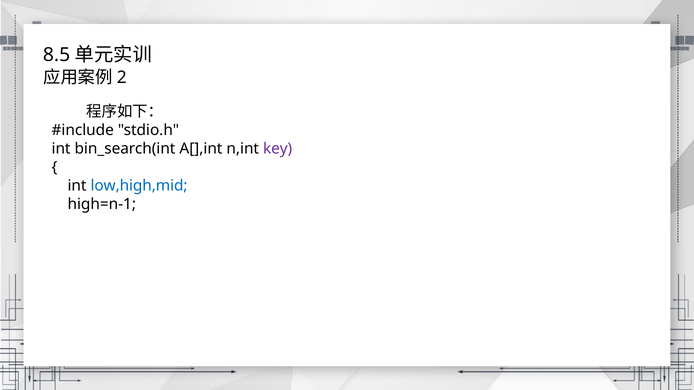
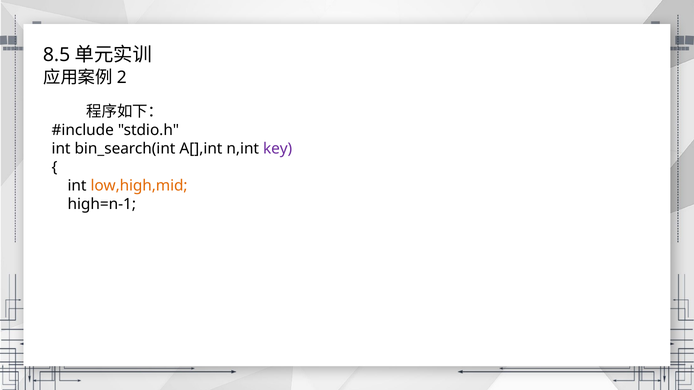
low,high,mid colour: blue -> orange
